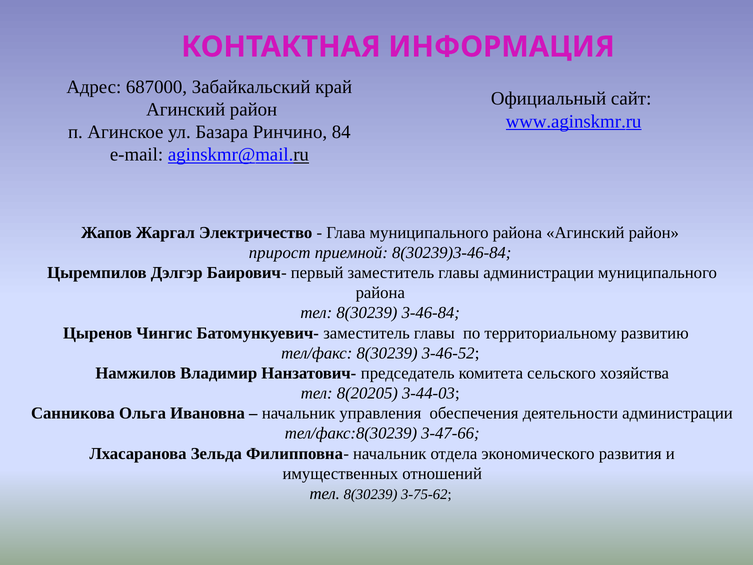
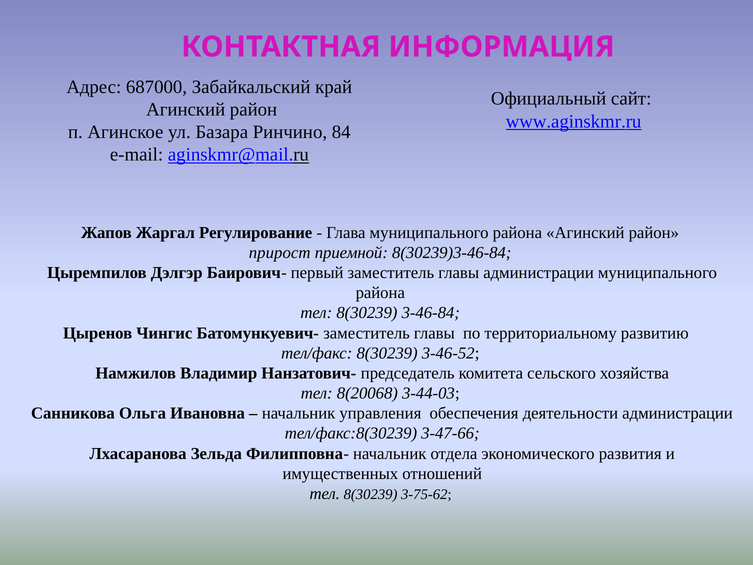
Электричество: Электричество -> Регулирование
8(20205: 8(20205 -> 8(20068
